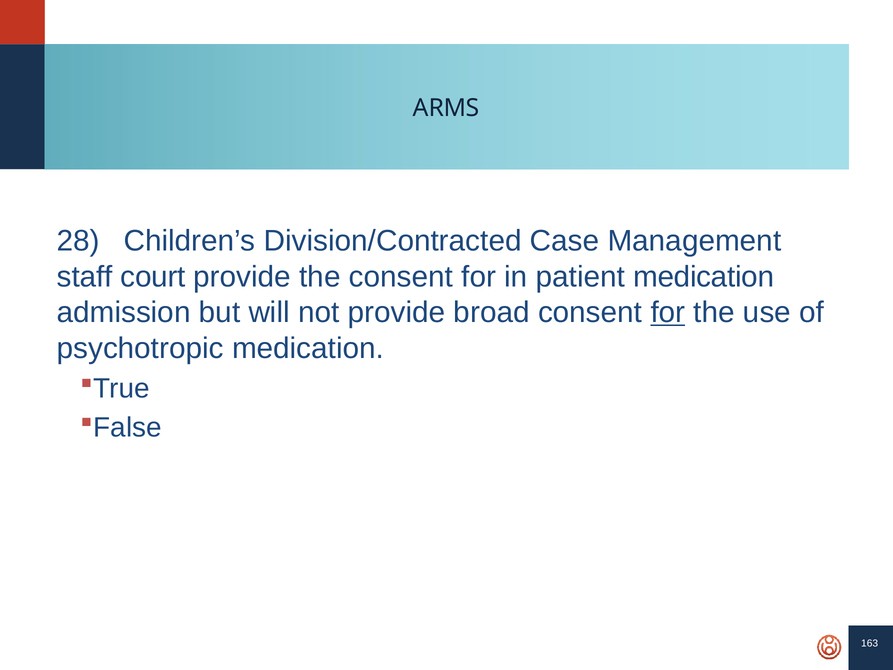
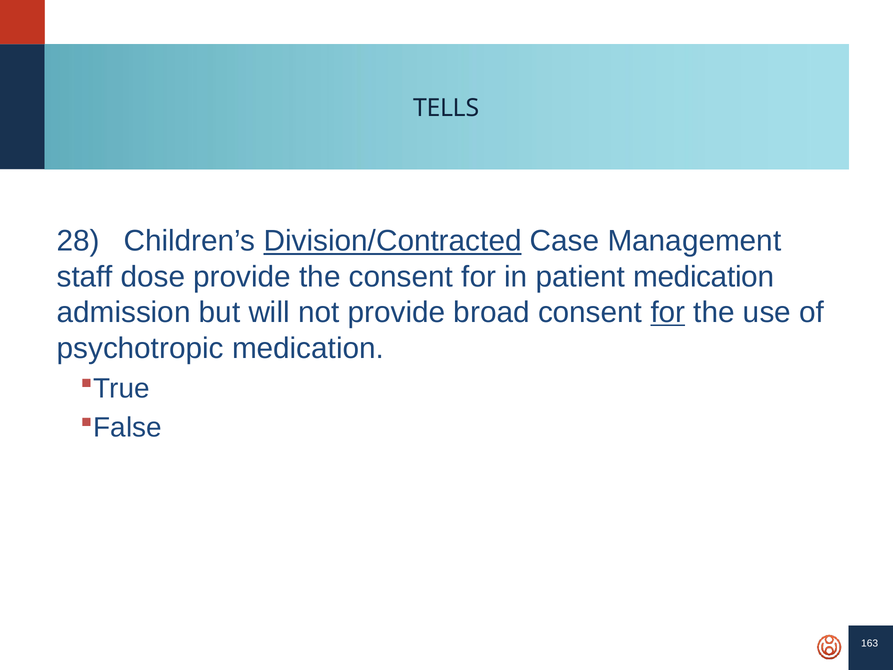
ARMS: ARMS -> TELLS
Division/Contracted underline: none -> present
court: court -> dose
